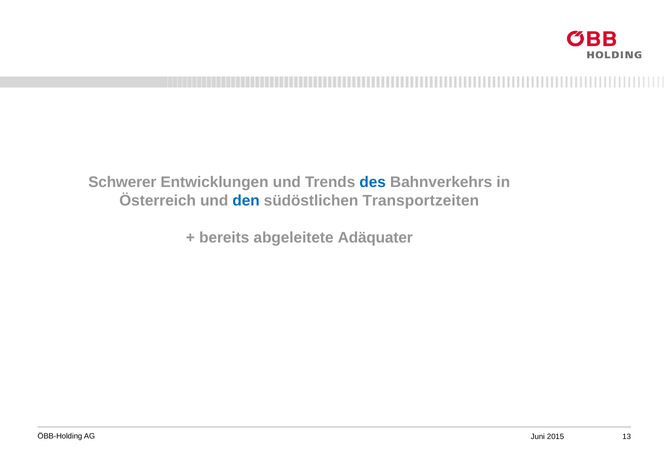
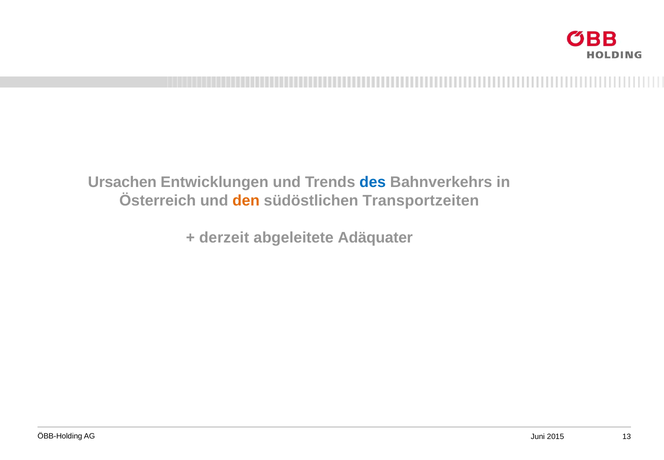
Schwerer: Schwerer -> Ursachen
den colour: blue -> orange
bereits: bereits -> derzeit
